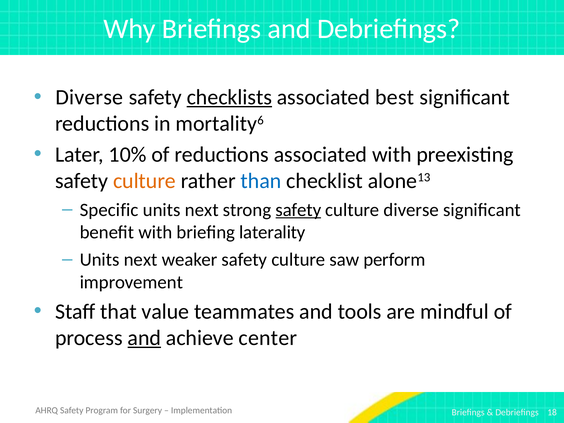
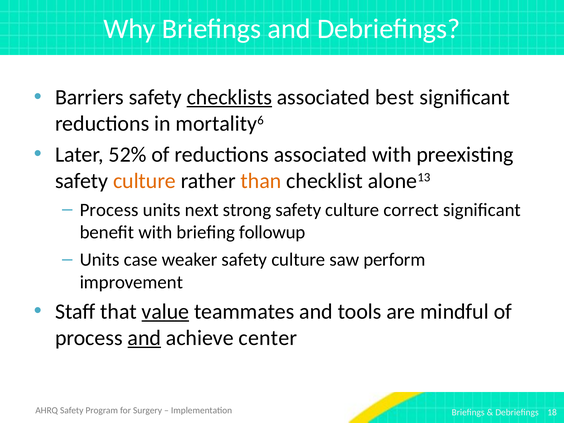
Diverse at (89, 97): Diverse -> Barriers
10%: 10% -> 52%
than colour: blue -> orange
Specific at (109, 210): Specific -> Process
safety at (298, 210) underline: present -> none
culture diverse: diverse -> correct
laterality: laterality -> followup
next at (141, 260): next -> case
value underline: none -> present
